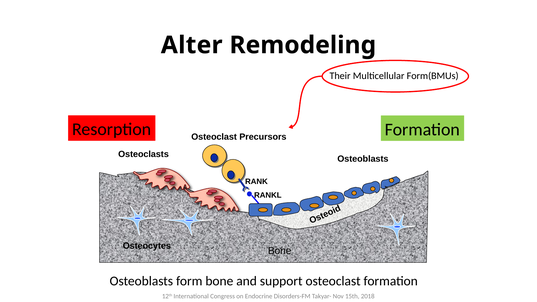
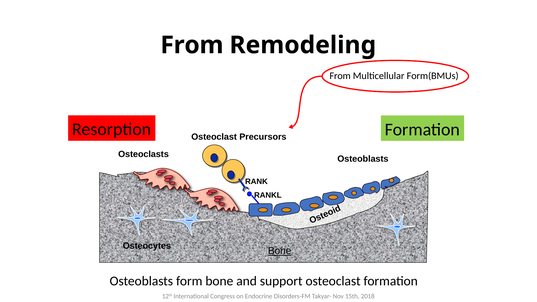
Alter at (192, 45): Alter -> From
Their at (340, 76): Their -> From
Bone at (280, 251) underline: none -> present
